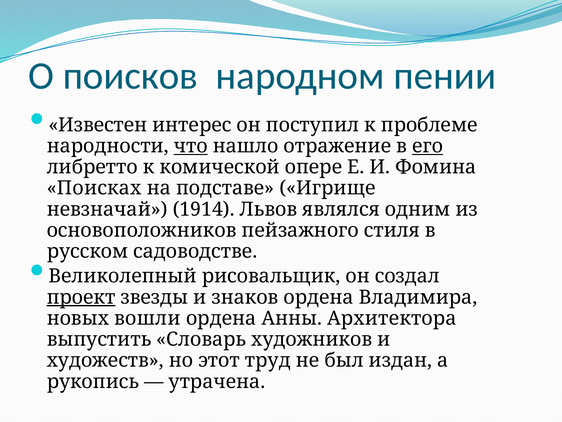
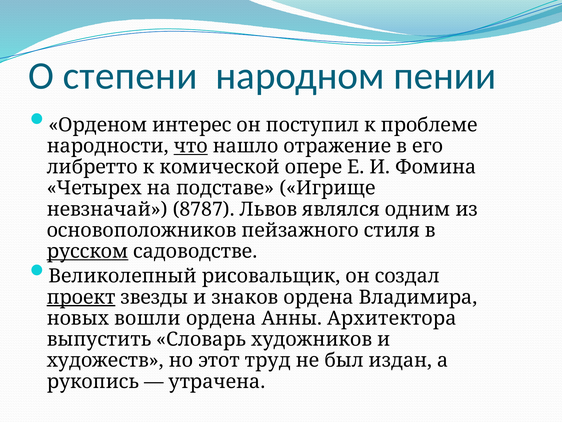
поисков: поисков -> степени
Известен: Известен -> Орденом
его underline: present -> none
Поисках: Поисках -> Четырех
1914: 1914 -> 8787
русском underline: none -> present
